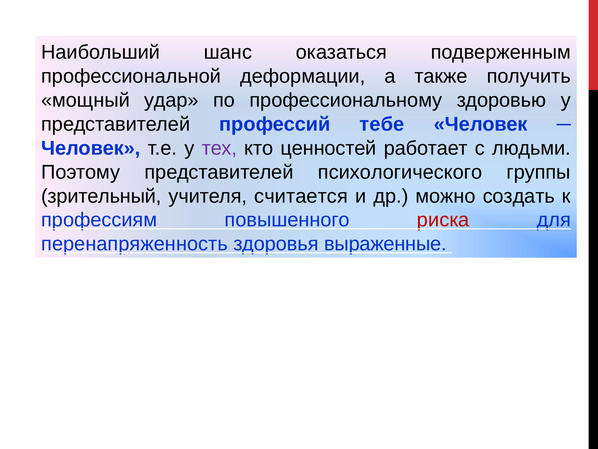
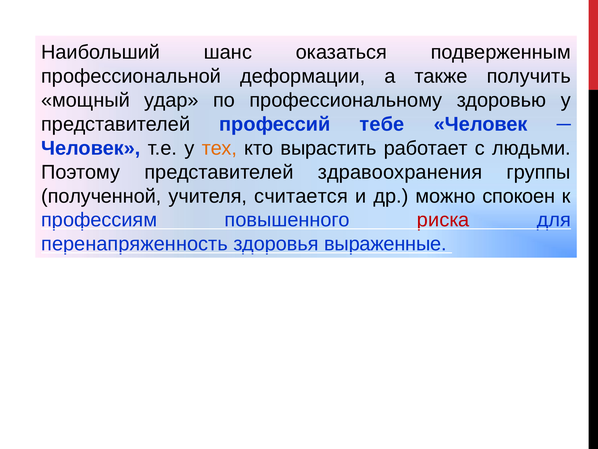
тех colour: purple -> orange
ценностей: ценностей -> вырастить
психологического: психологического -> здравоохранения
зрительный: зрительный -> полученной
создать: создать -> спокоен
